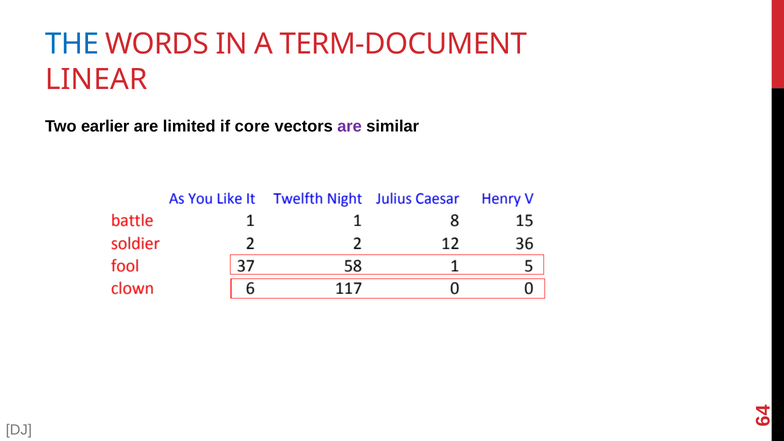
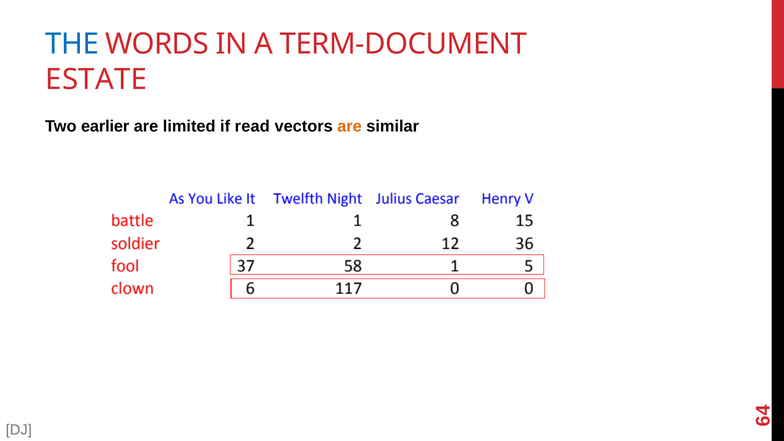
LINEAR: LINEAR -> ESTATE
core: core -> read
are at (350, 127) colour: purple -> orange
